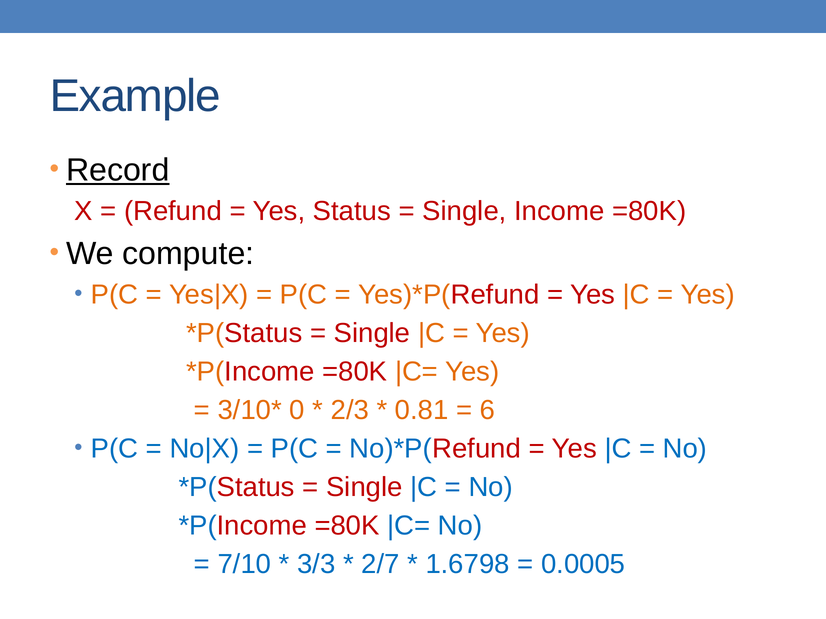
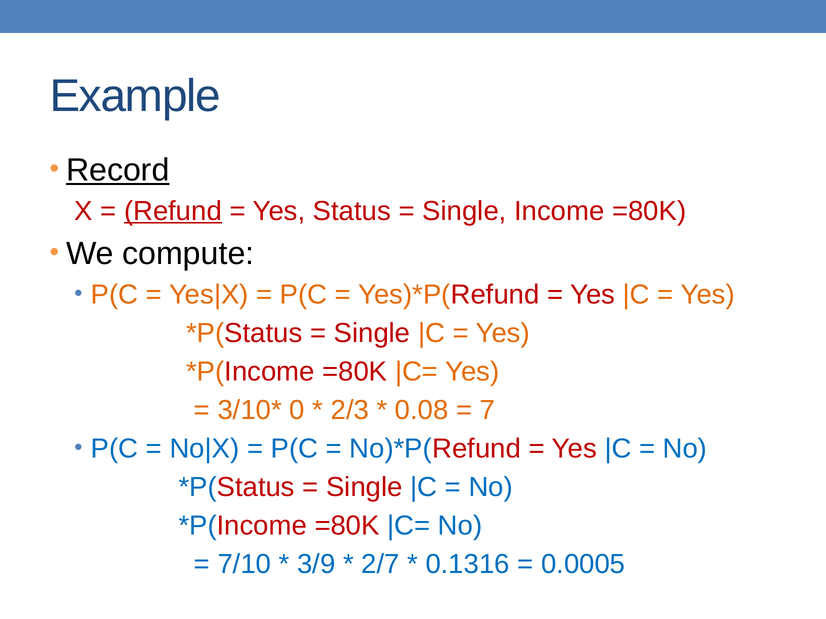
Refund underline: none -> present
0.81: 0.81 -> 0.08
6: 6 -> 7
3/3: 3/3 -> 3/9
1.6798: 1.6798 -> 0.1316
